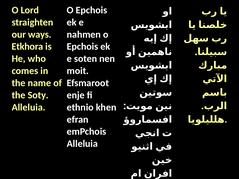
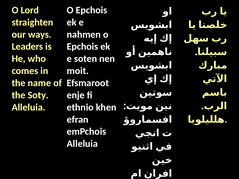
Etkhora: Etkhora -> Leaders
